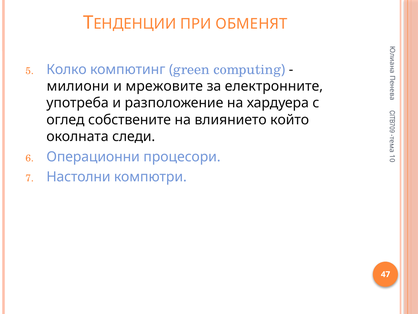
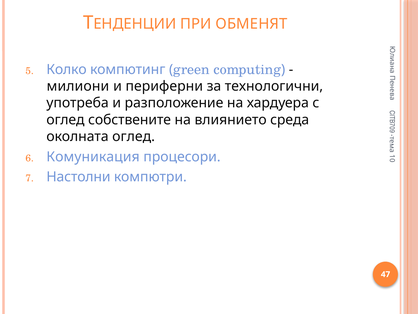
мрежовите: мрежовите -> периферни
електронните: електронните -> технологични
който: който -> среда
околната следи: следи -> оглед
Операционни: Операционни -> Комуникация
